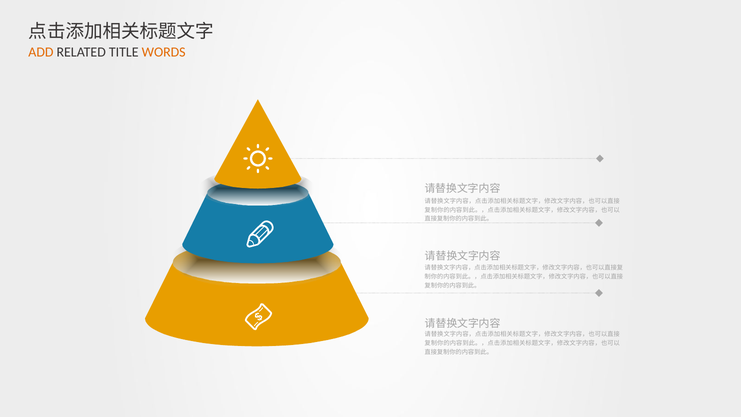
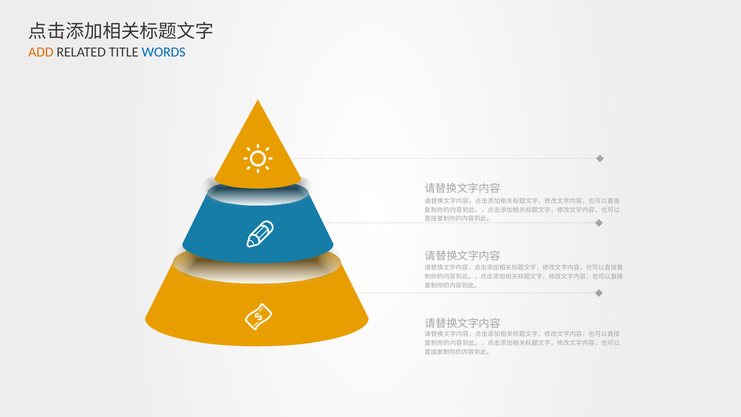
WORDS colour: orange -> blue
